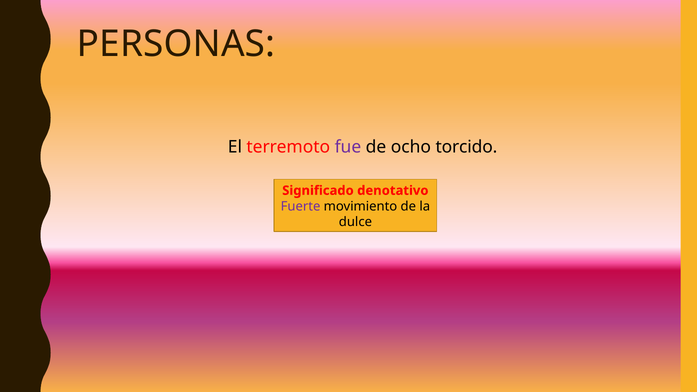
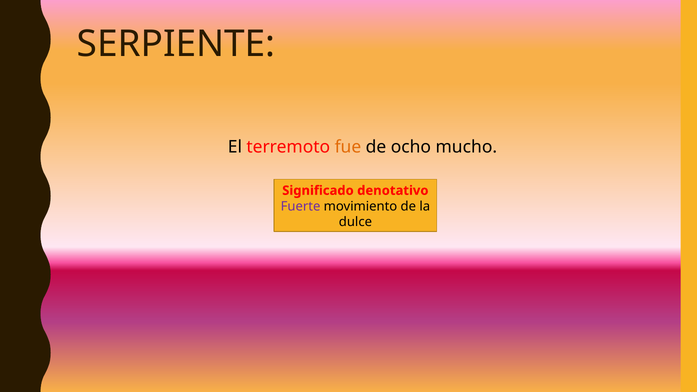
PERSONAS: PERSONAS -> SERPIENTE
fue colour: purple -> orange
torcido: torcido -> mucho
